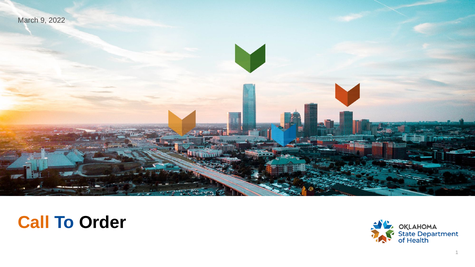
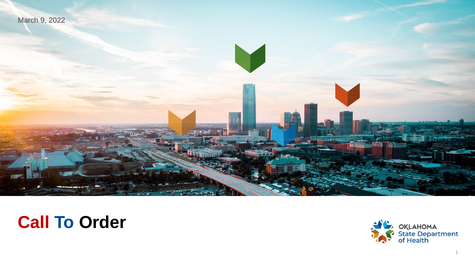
Call colour: orange -> red
